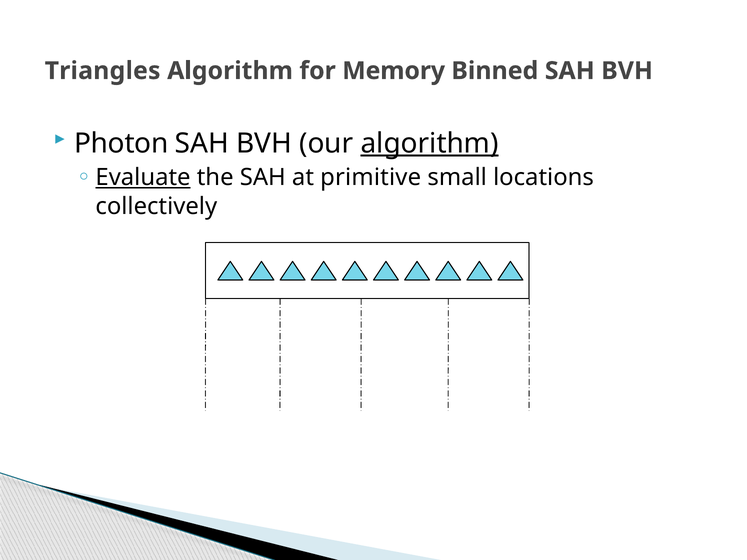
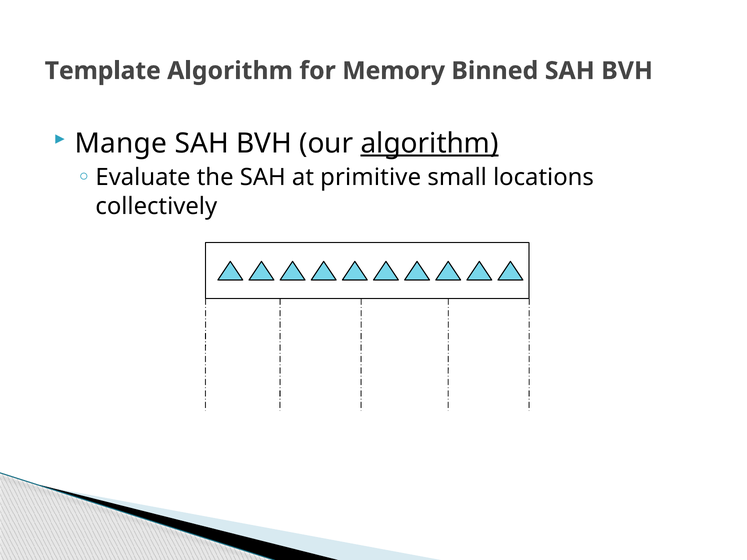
Triangles: Triangles -> Template
Photon: Photon -> Mange
Evaluate underline: present -> none
